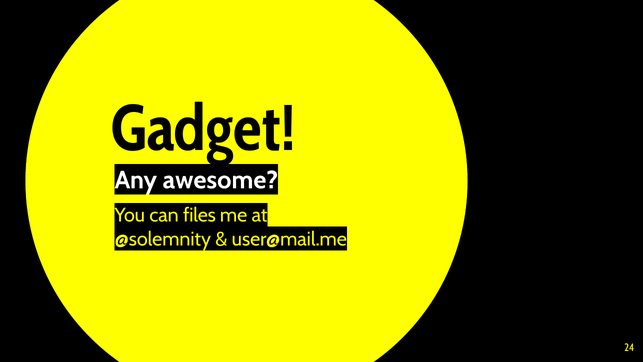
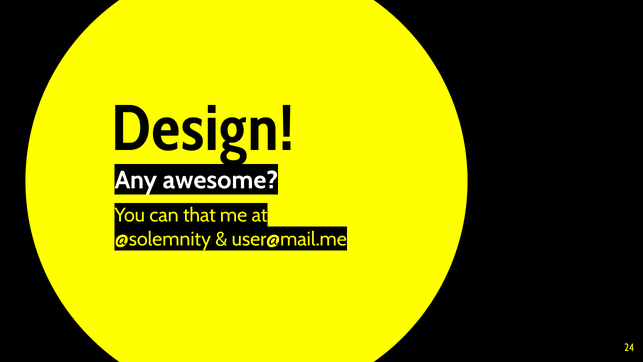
Gadget: Gadget -> Design
files: files -> that
